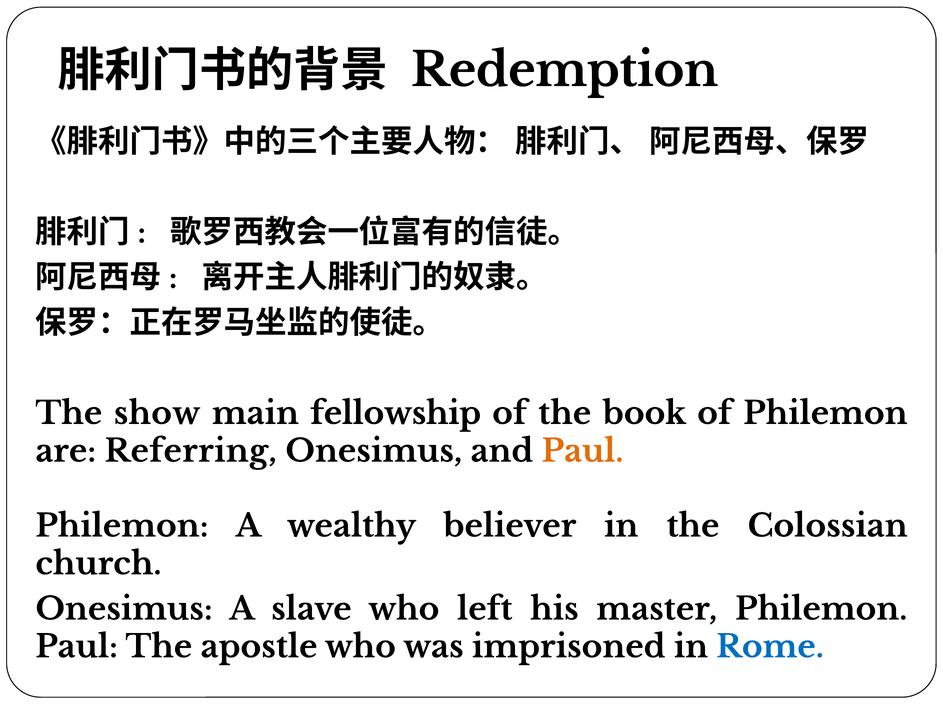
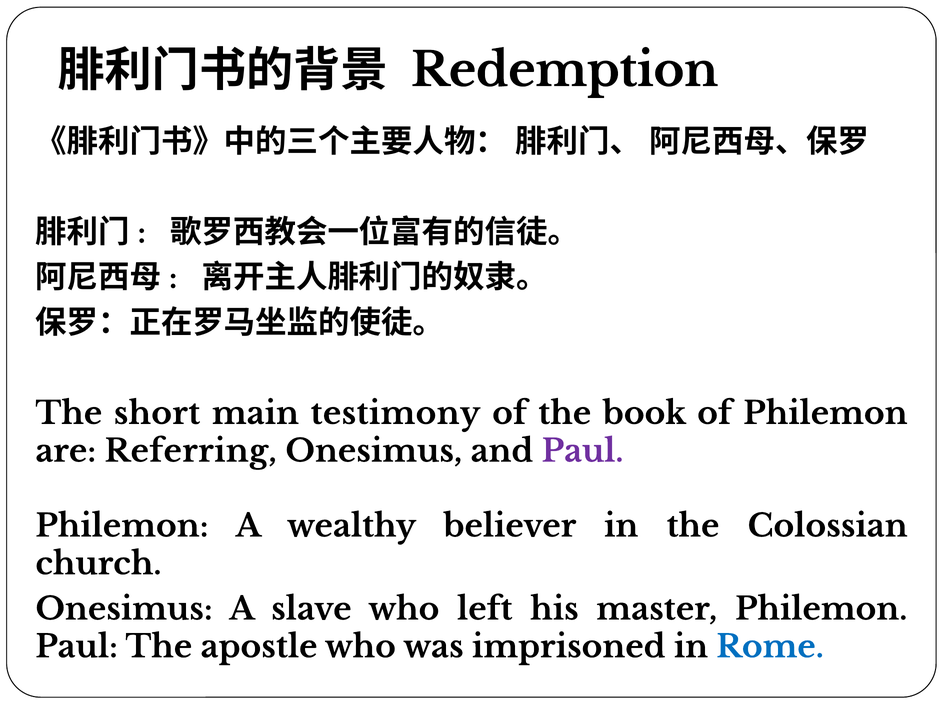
show: show -> short
fellowship: fellowship -> testimony
Paul at (583, 451) colour: orange -> purple
